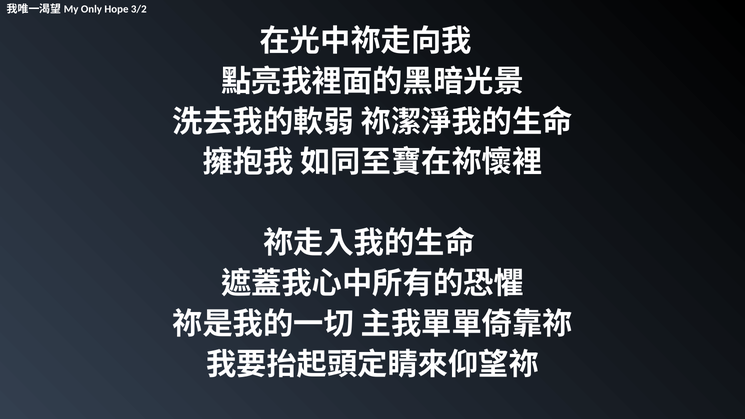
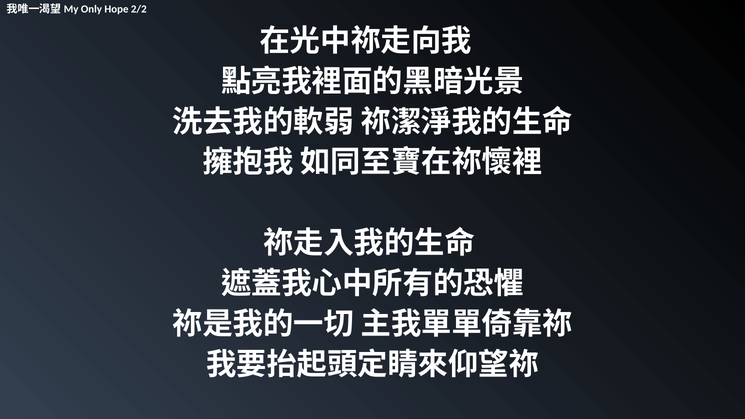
3/2: 3/2 -> 2/2
